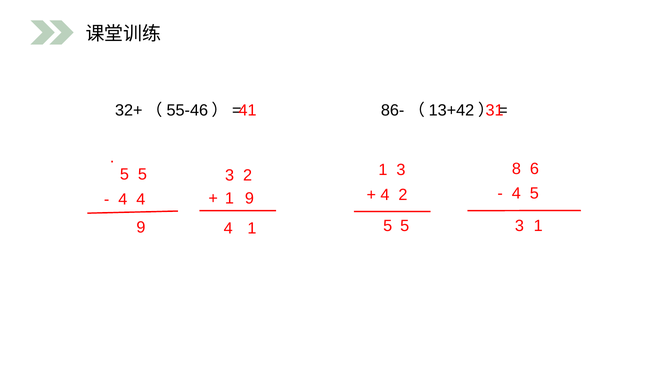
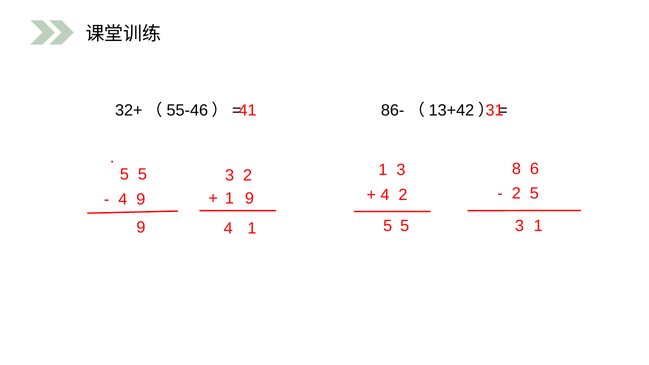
4 at (516, 194): 4 -> 2
4 4: 4 -> 9
